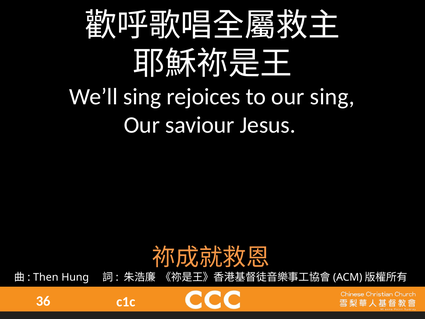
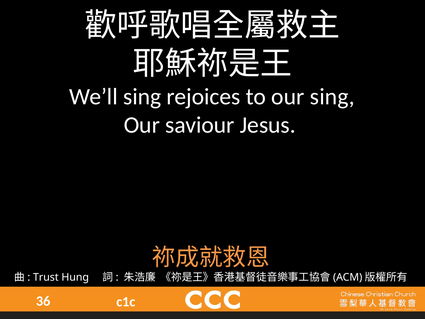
Then: Then -> Trust
